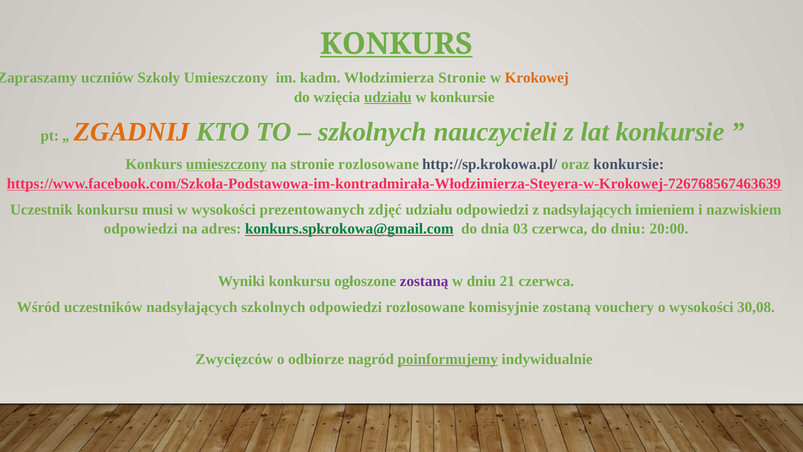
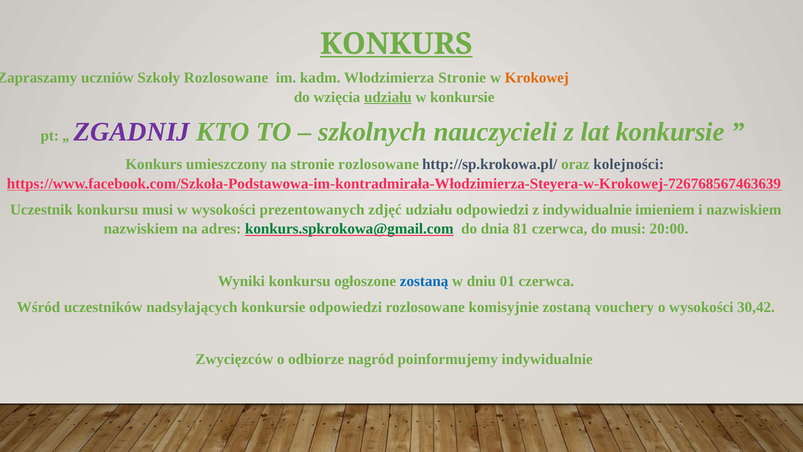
Szkoły Umieszczony: Umieszczony -> Rozlosowane
ZGADNIJ colour: orange -> purple
umieszczony at (227, 164) underline: present -> none
oraz konkursie: konkursie -> kolejności
z nadsyłających: nadsyłających -> indywidualnie
odpowiedzi at (141, 229): odpowiedzi -> nazwiskiem
03: 03 -> 81
do dniu: dniu -> musi
zostaną at (424, 281) colour: purple -> blue
21: 21 -> 01
nadsyłających szkolnych: szkolnych -> konkursie
30,08: 30,08 -> 30,42
poinformujemy underline: present -> none
